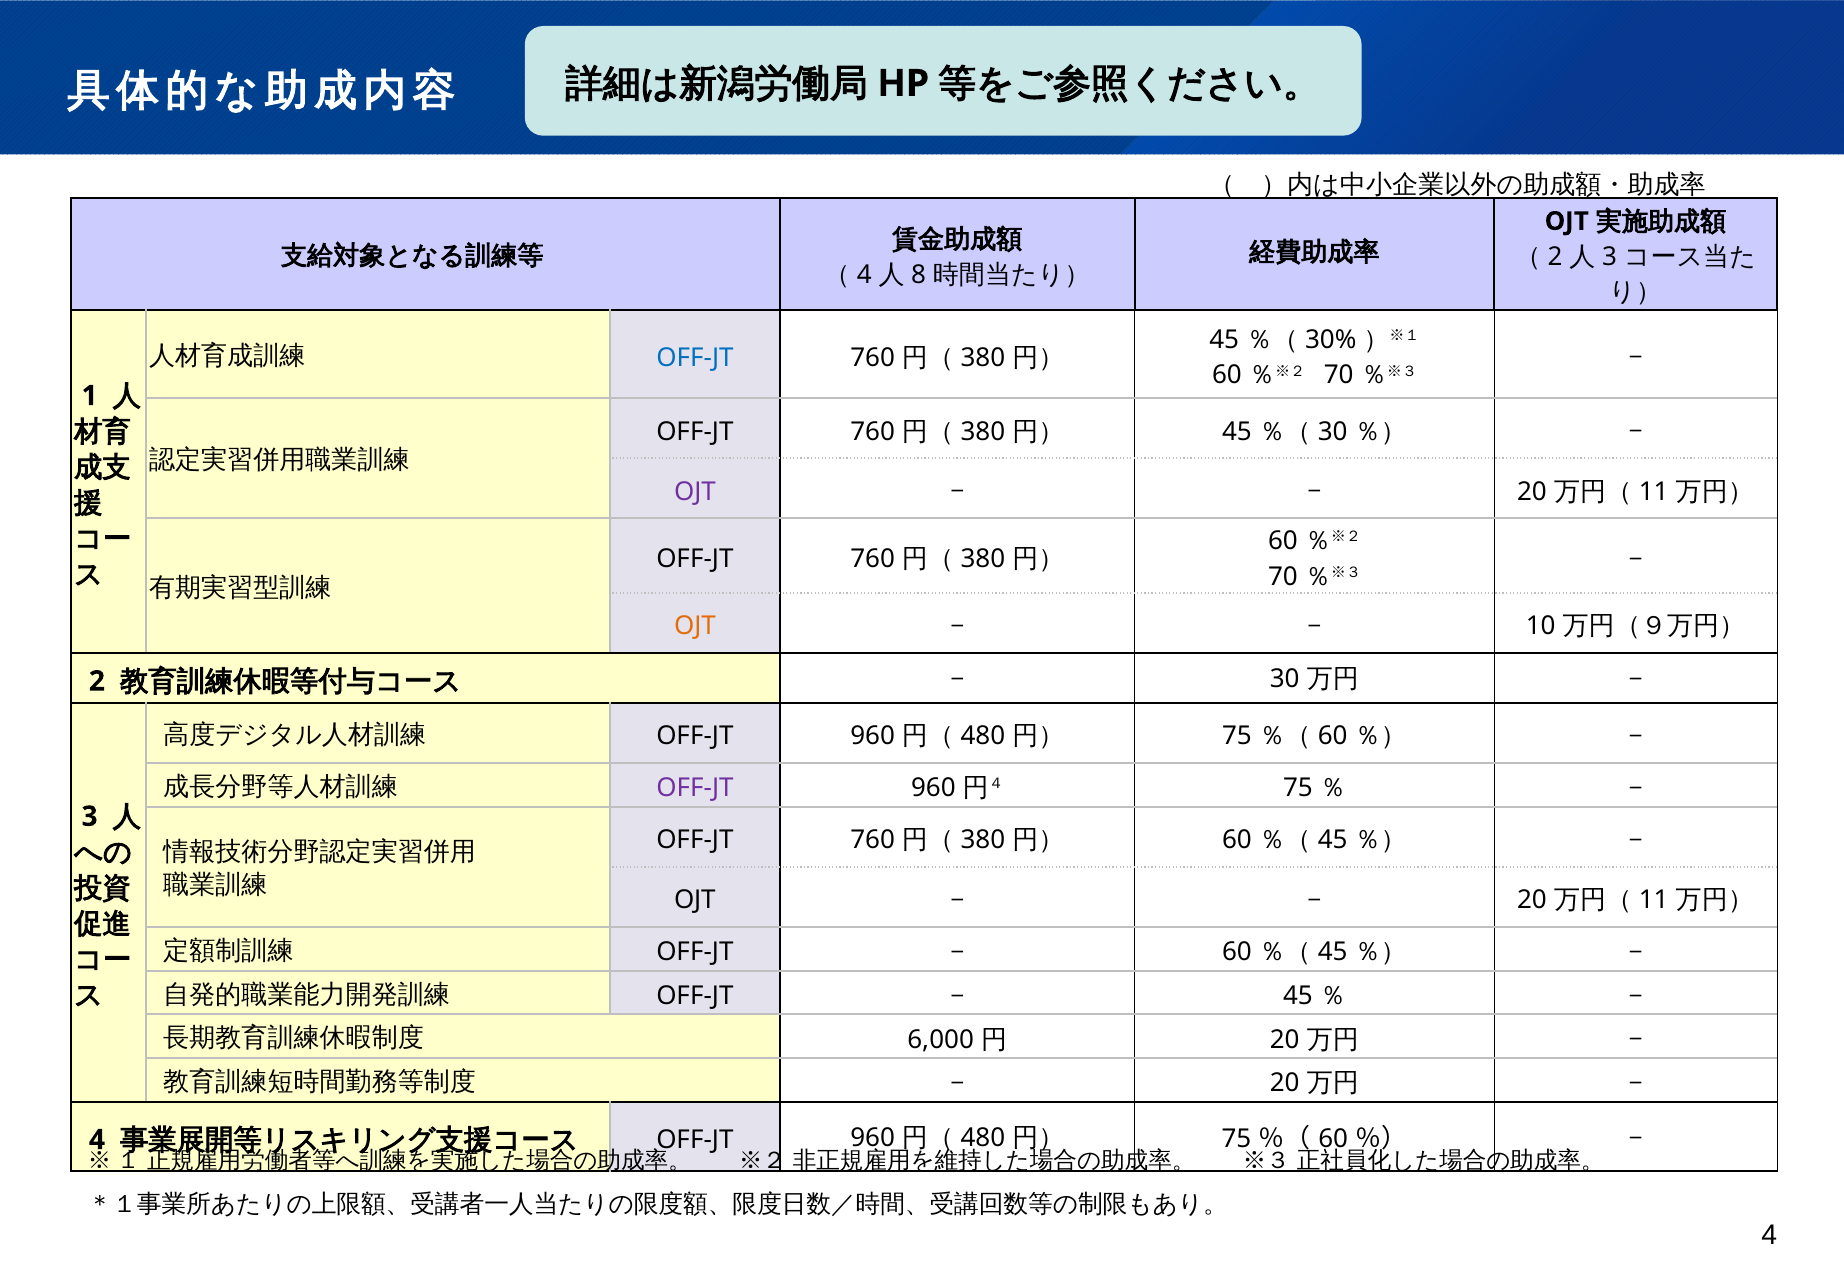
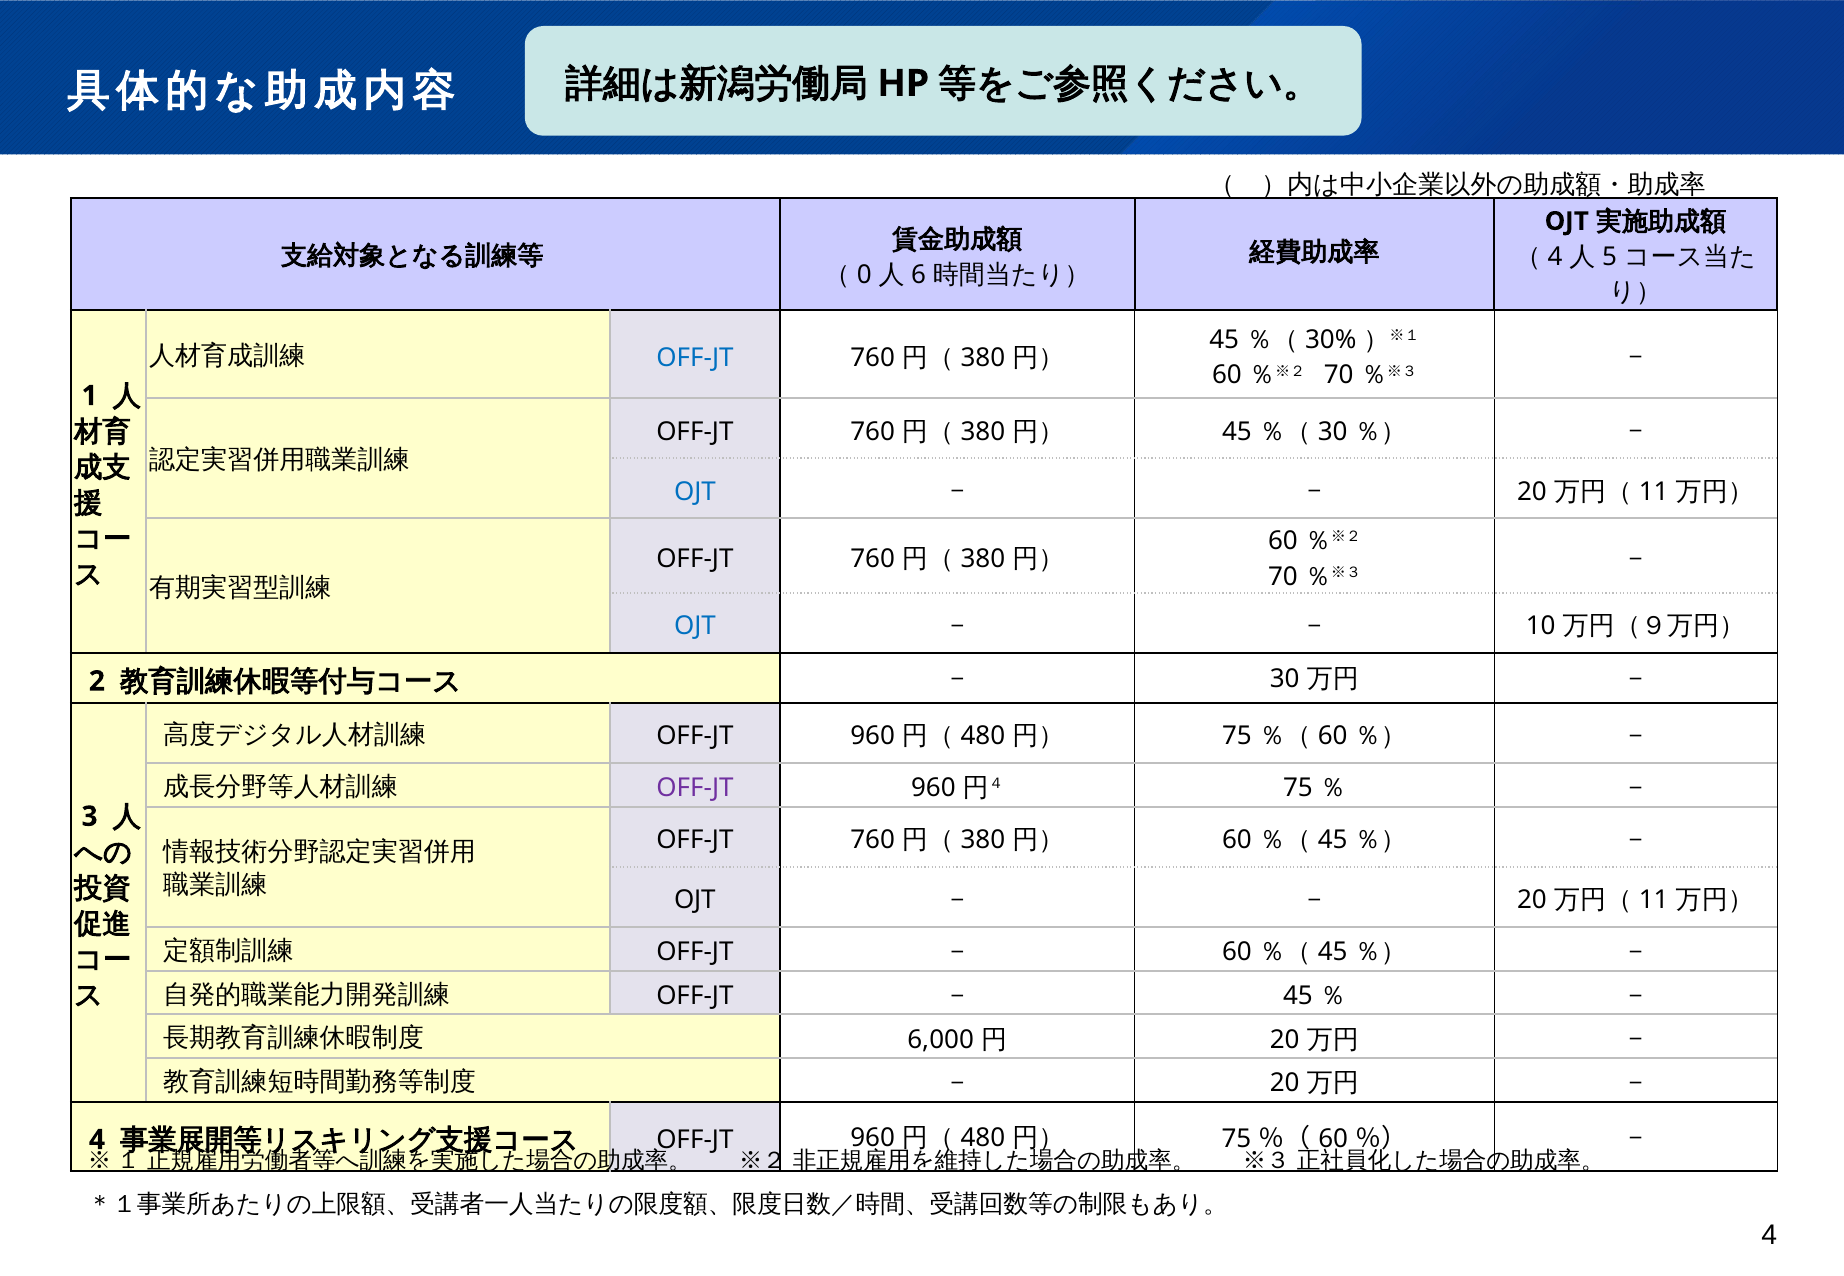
2 at (1555, 257): 2 -> 4
3 at (1610, 257): 3 -> 5
4 at (864, 275): 4 -> 0
8: 8 -> 6
OJT at (695, 492) colour: purple -> blue
OJT at (695, 627) colour: orange -> blue
